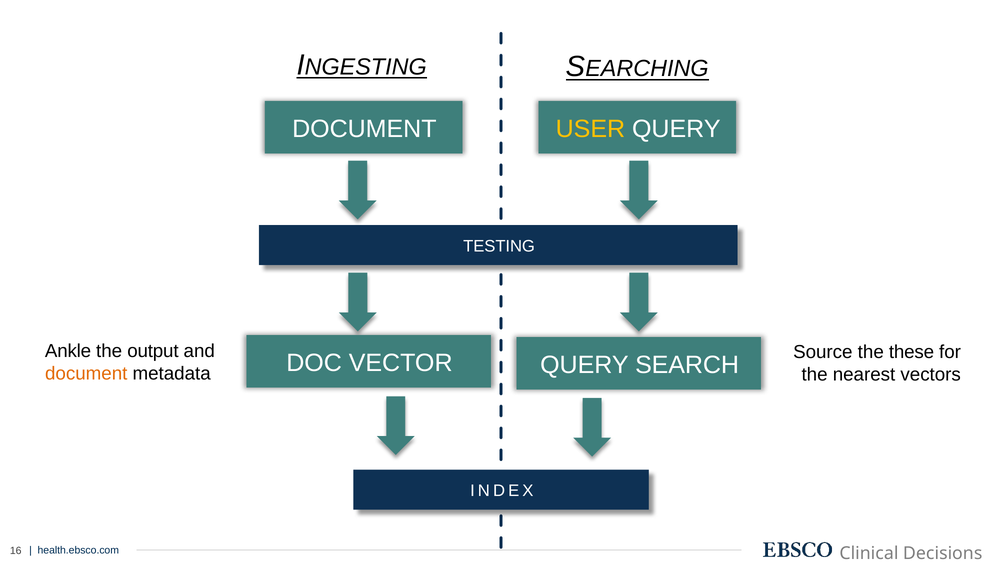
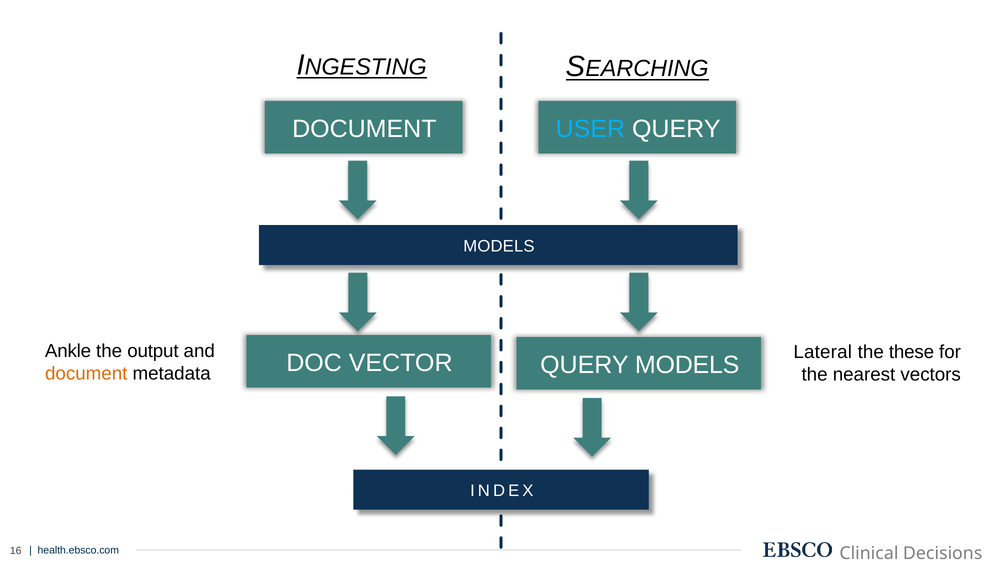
USER colour: yellow -> light blue
TESTING at (499, 246): TESTING -> MODELS
Source: Source -> Lateral
QUERY SEARCH: SEARCH -> MODELS
